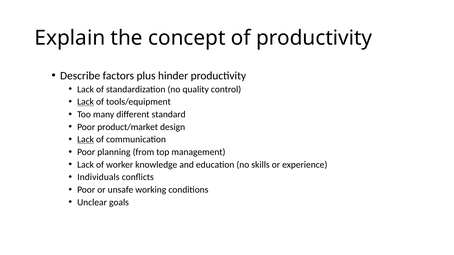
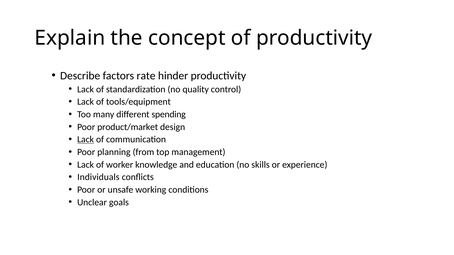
plus: plus -> rate
Lack at (86, 102) underline: present -> none
standard: standard -> spending
